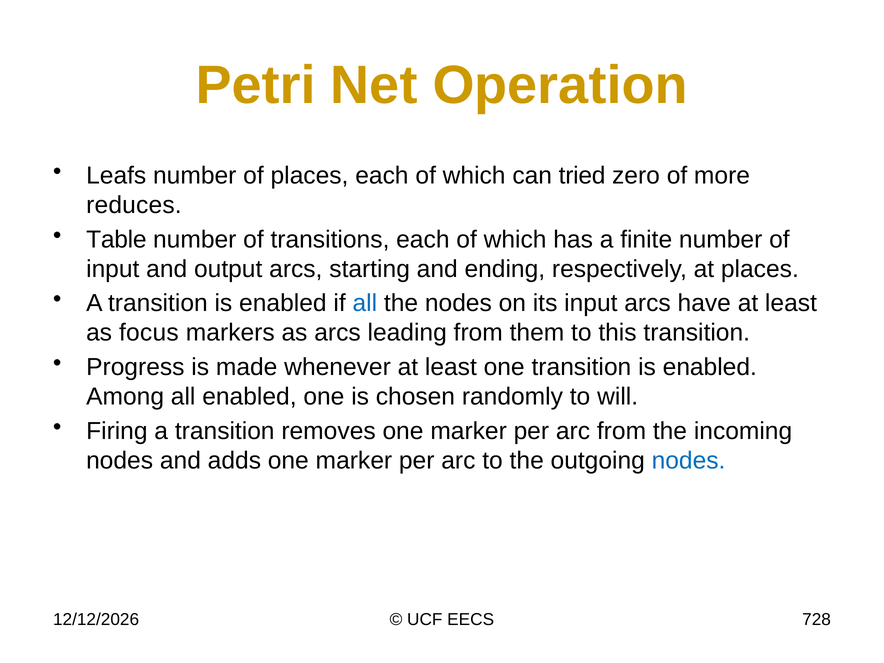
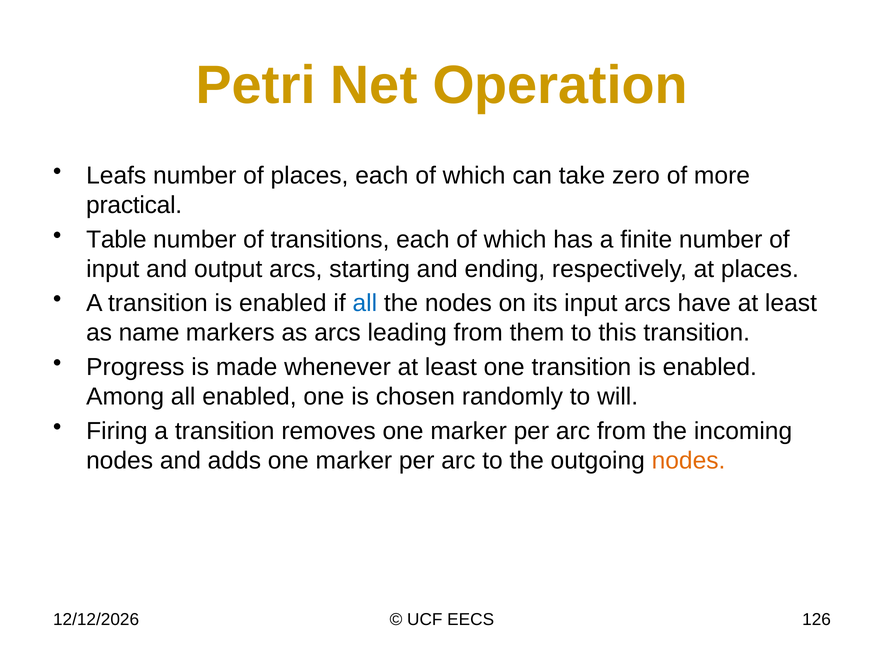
tried: tried -> take
reduces: reduces -> practical
focus: focus -> name
nodes at (689, 461) colour: blue -> orange
728: 728 -> 126
